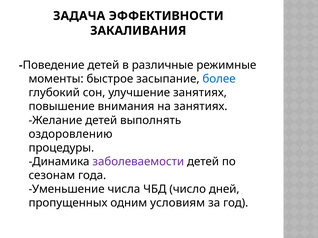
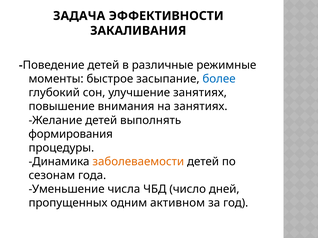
оздоровлению: оздоровлению -> формирования
заболеваемости colour: purple -> orange
условиям: условиям -> активном
